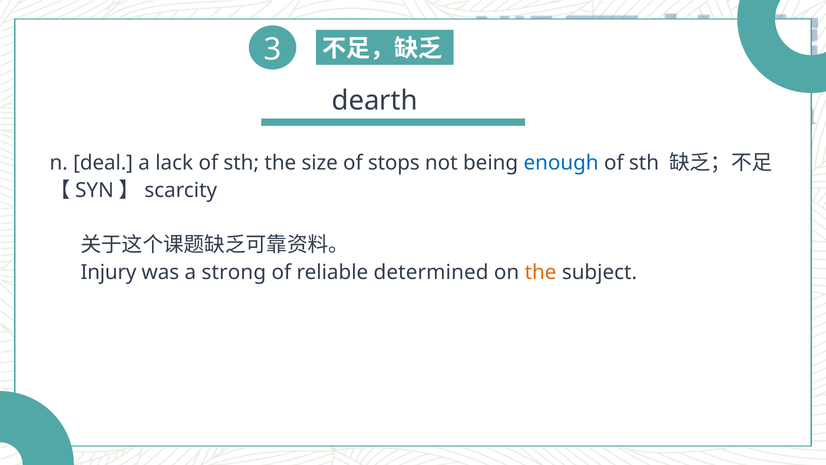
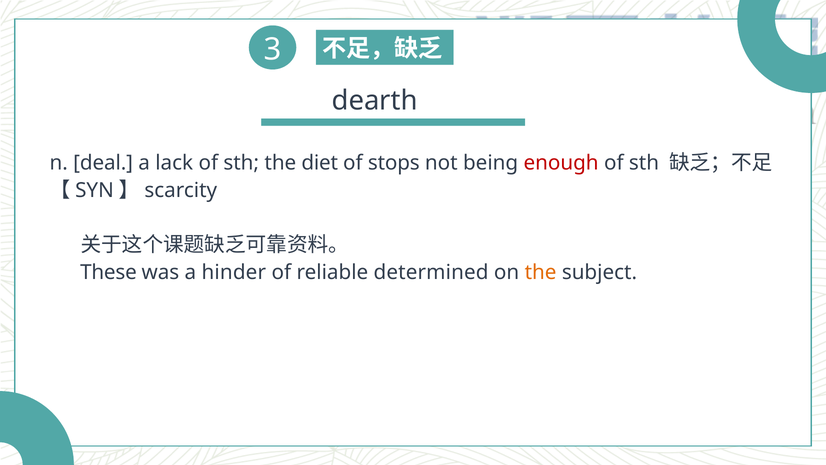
size: size -> diet
enough colour: blue -> red
Injury: Injury -> These
strong: strong -> hinder
